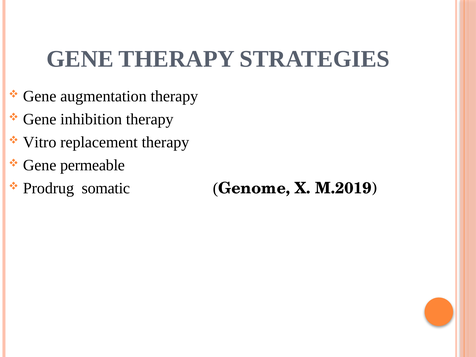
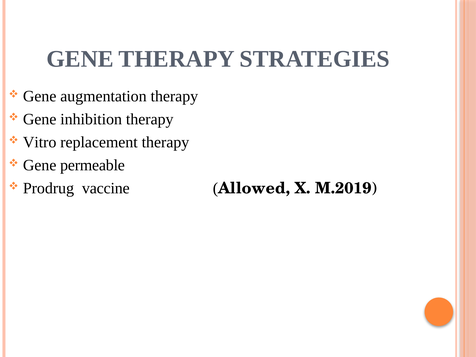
somatic: somatic -> vaccine
Genome: Genome -> Allowed
